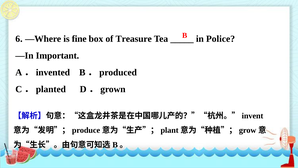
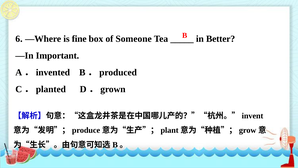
Treasure: Treasure -> Someone
Police: Police -> Better
